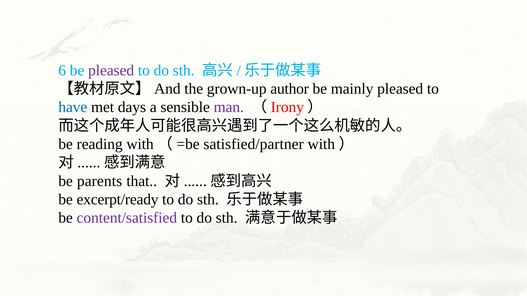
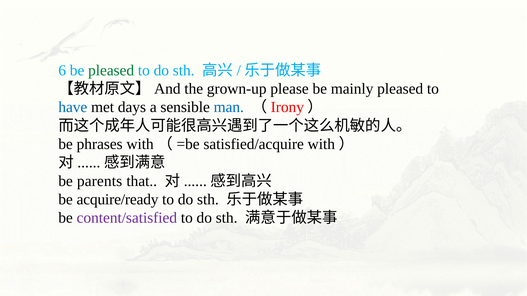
pleased at (111, 71) colour: purple -> green
author: author -> please
man colour: purple -> blue
reading: reading -> phrases
satisfied/partner: satisfied/partner -> satisfied/acquire
excerpt/ready: excerpt/ready -> acquire/ready
